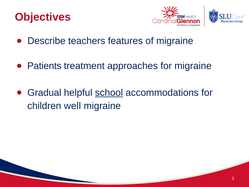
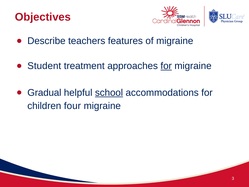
Patients: Patients -> Student
for at (166, 66) underline: none -> present
well: well -> four
